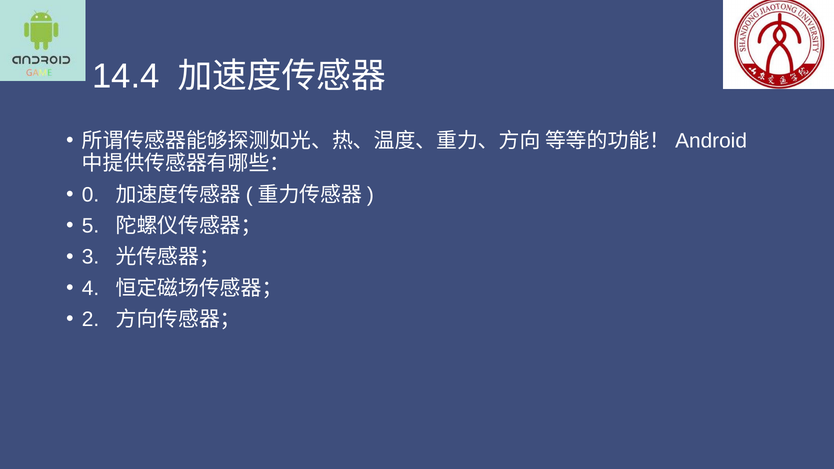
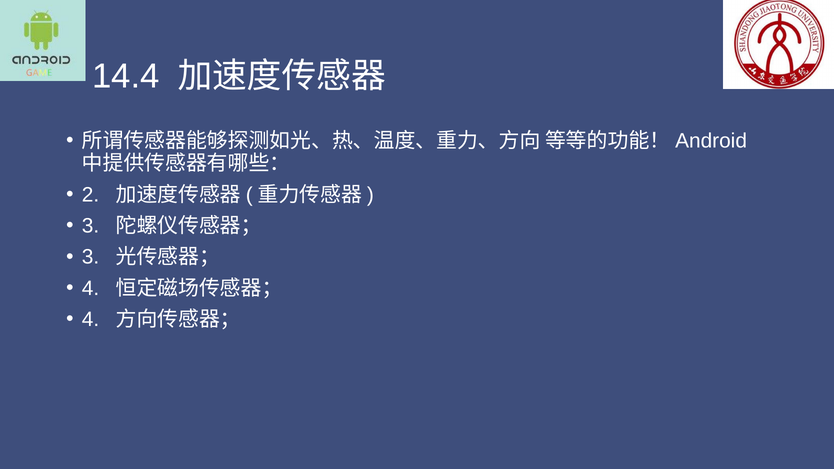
0: 0 -> 2
5 at (90, 226): 5 -> 3
2 at (90, 319): 2 -> 4
